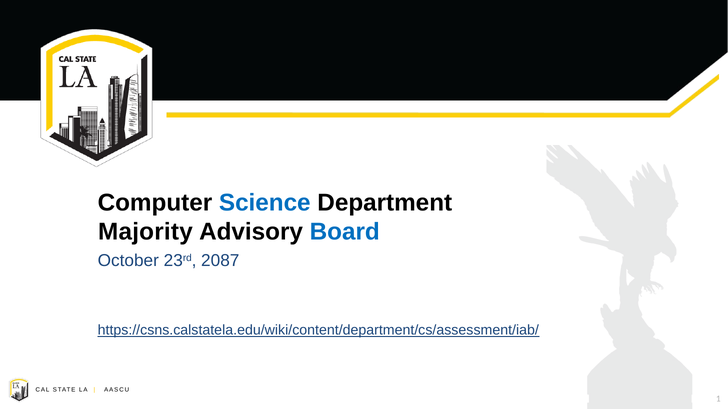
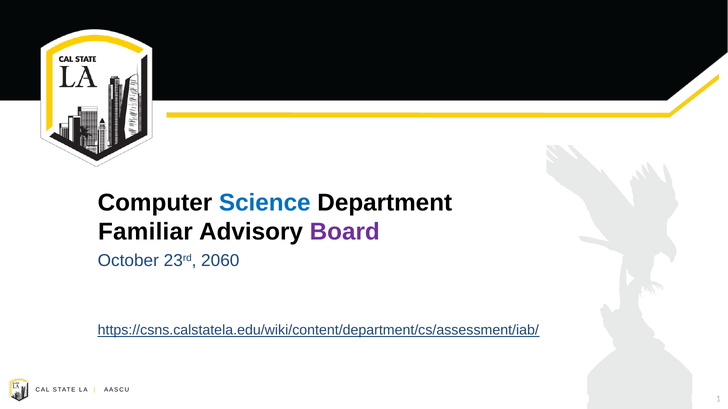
Majority: Majority -> Familiar
Board colour: blue -> purple
2087: 2087 -> 2060
